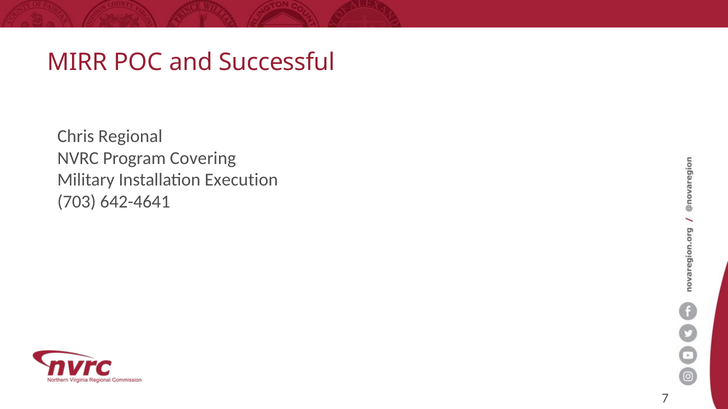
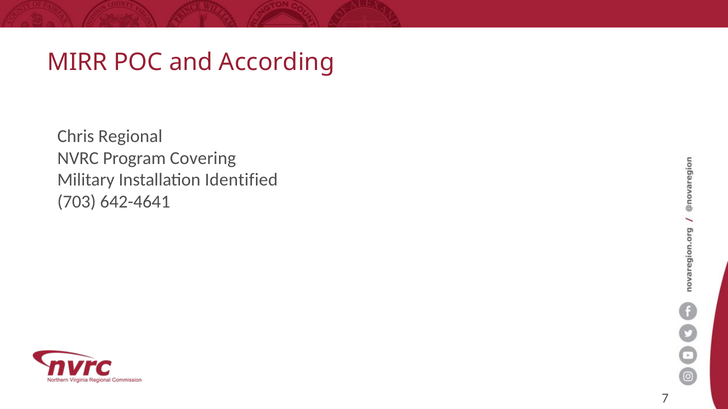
Successful: Successful -> According
Execution: Execution -> Identified
